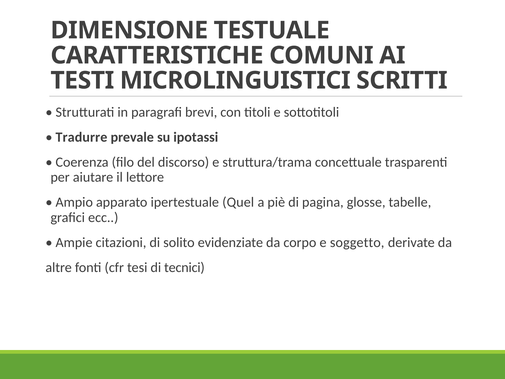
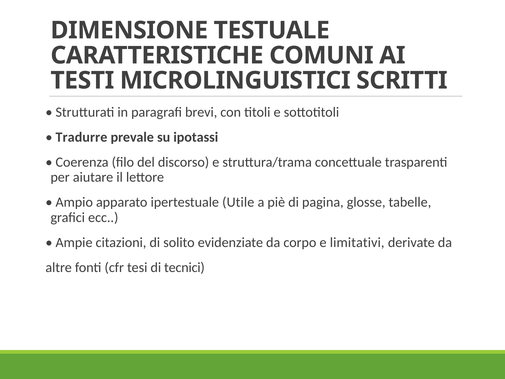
Quel: Quel -> Utile
soggetto: soggetto -> limitativi
